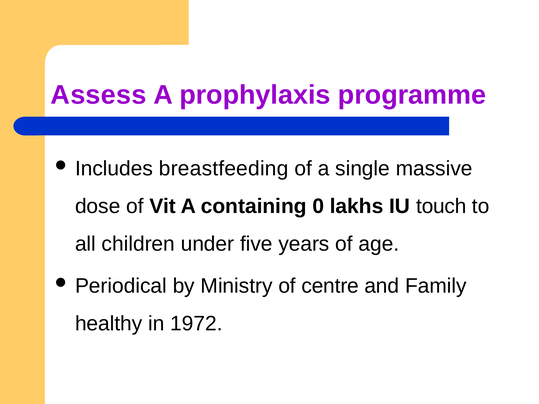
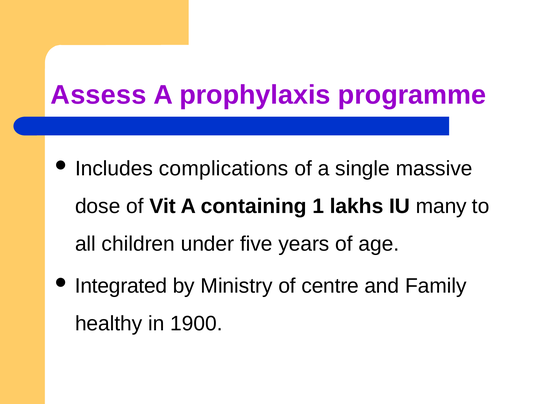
breastfeeding: breastfeeding -> complications
0: 0 -> 1
touch: touch -> many
Periodical: Periodical -> Integrated
1972: 1972 -> 1900
